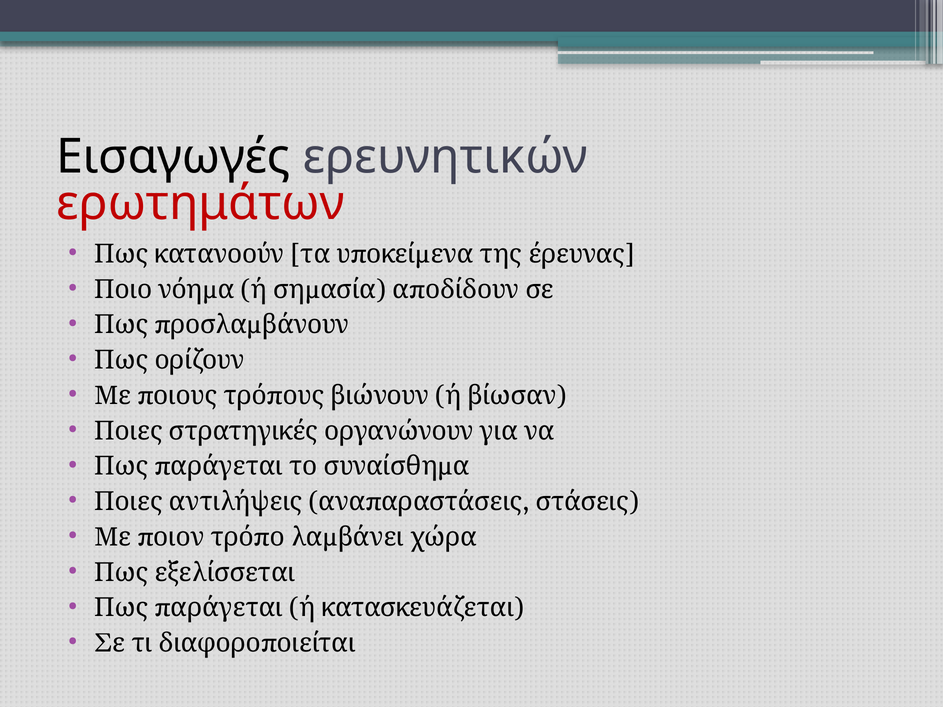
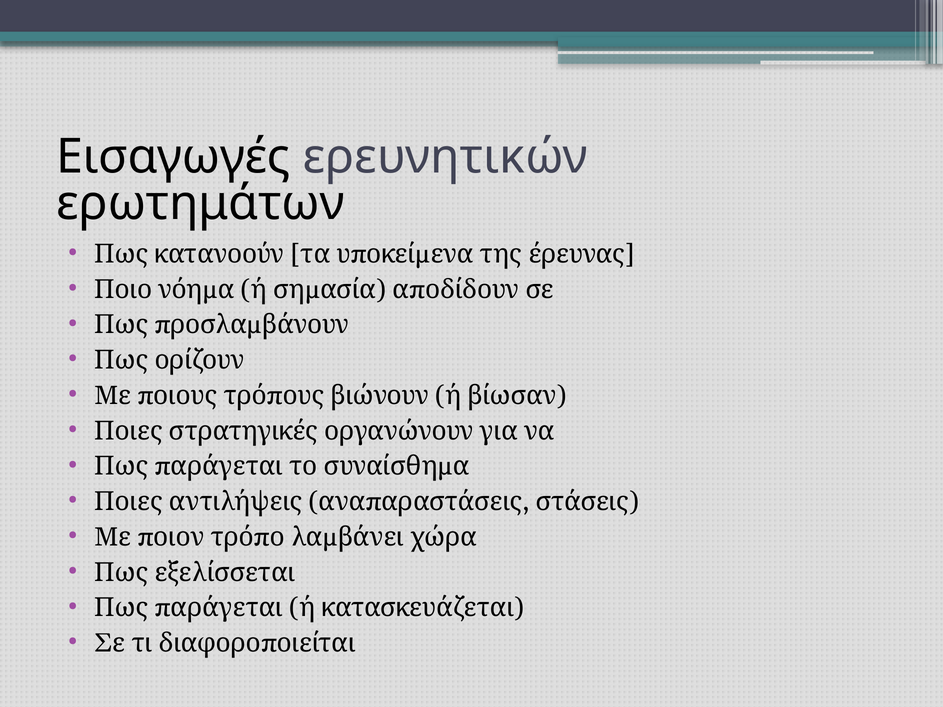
ερωτημάτων colour: red -> black
